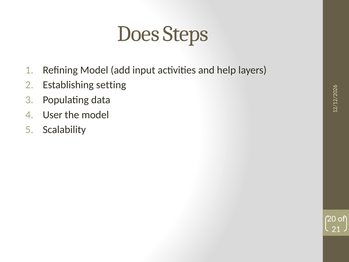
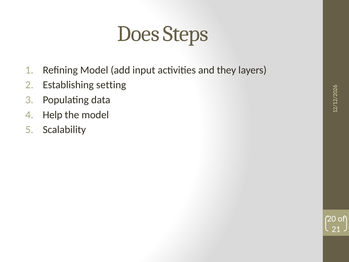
help: help -> they
User: User -> Help
